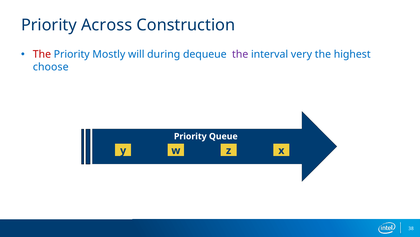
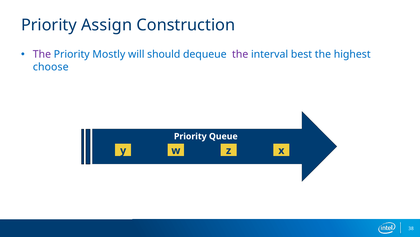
Across: Across -> Assign
The at (42, 54) colour: red -> purple
during: during -> should
very: very -> best
